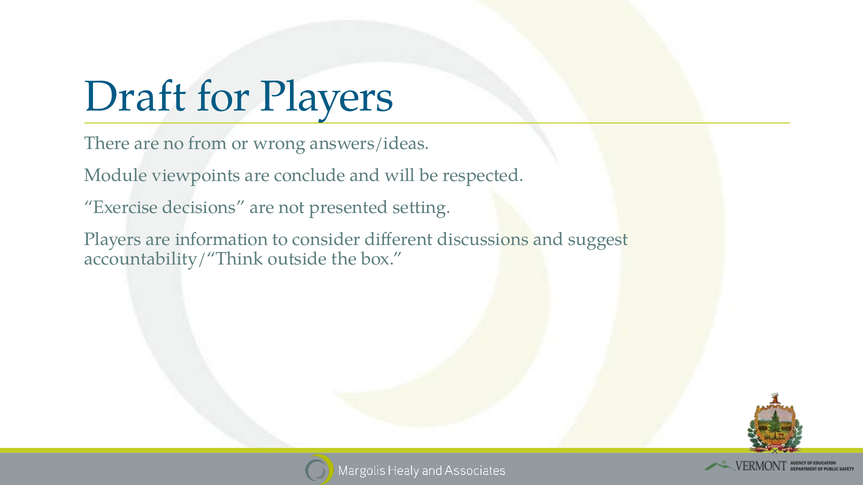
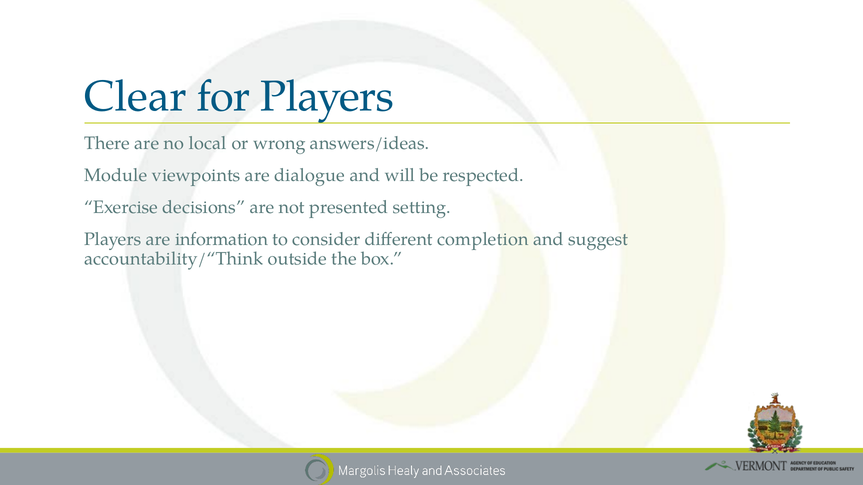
Draft: Draft -> Clear
from: from -> local
conclude: conclude -> dialogue
discussions: discussions -> completion
